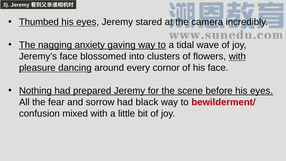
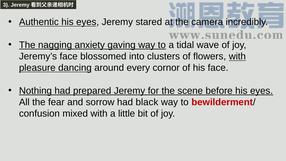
Thumbed: Thumbed -> Authentic
